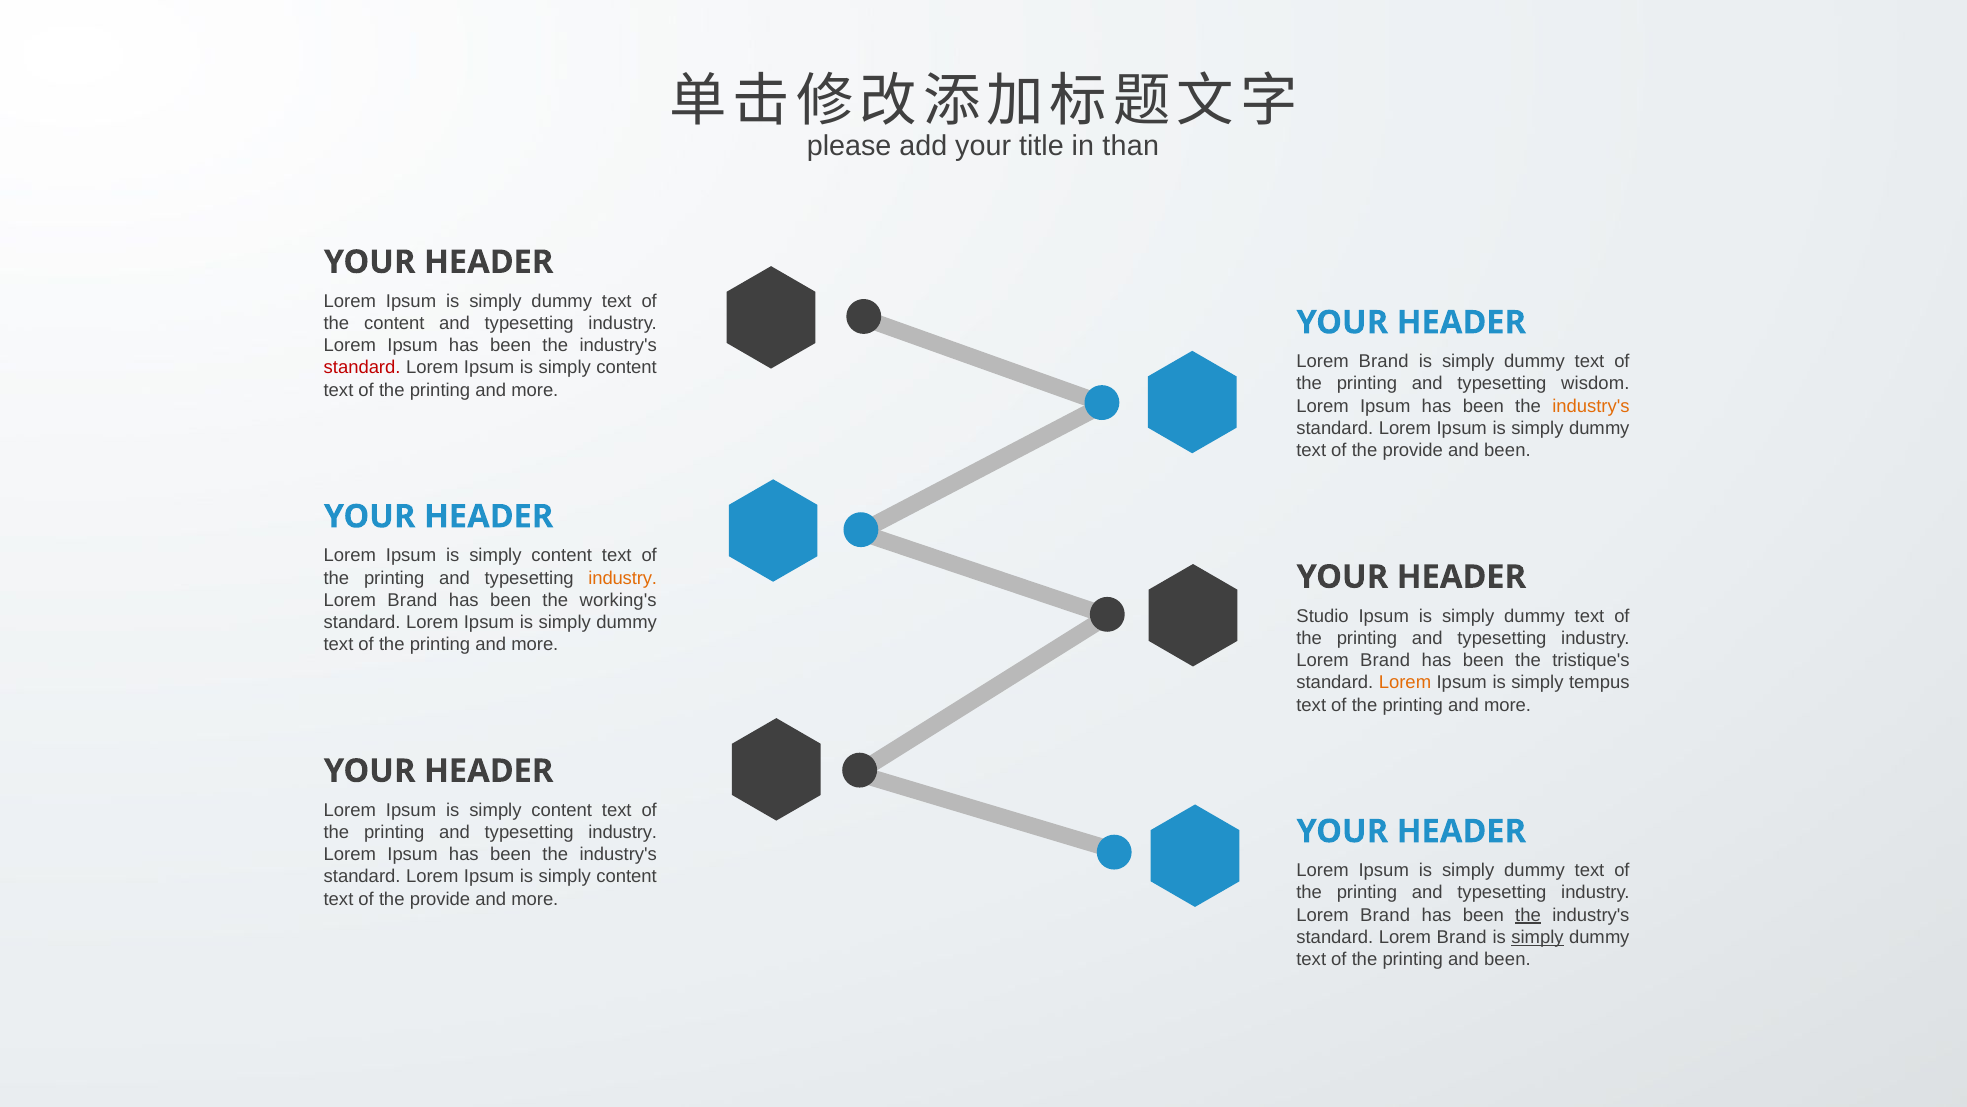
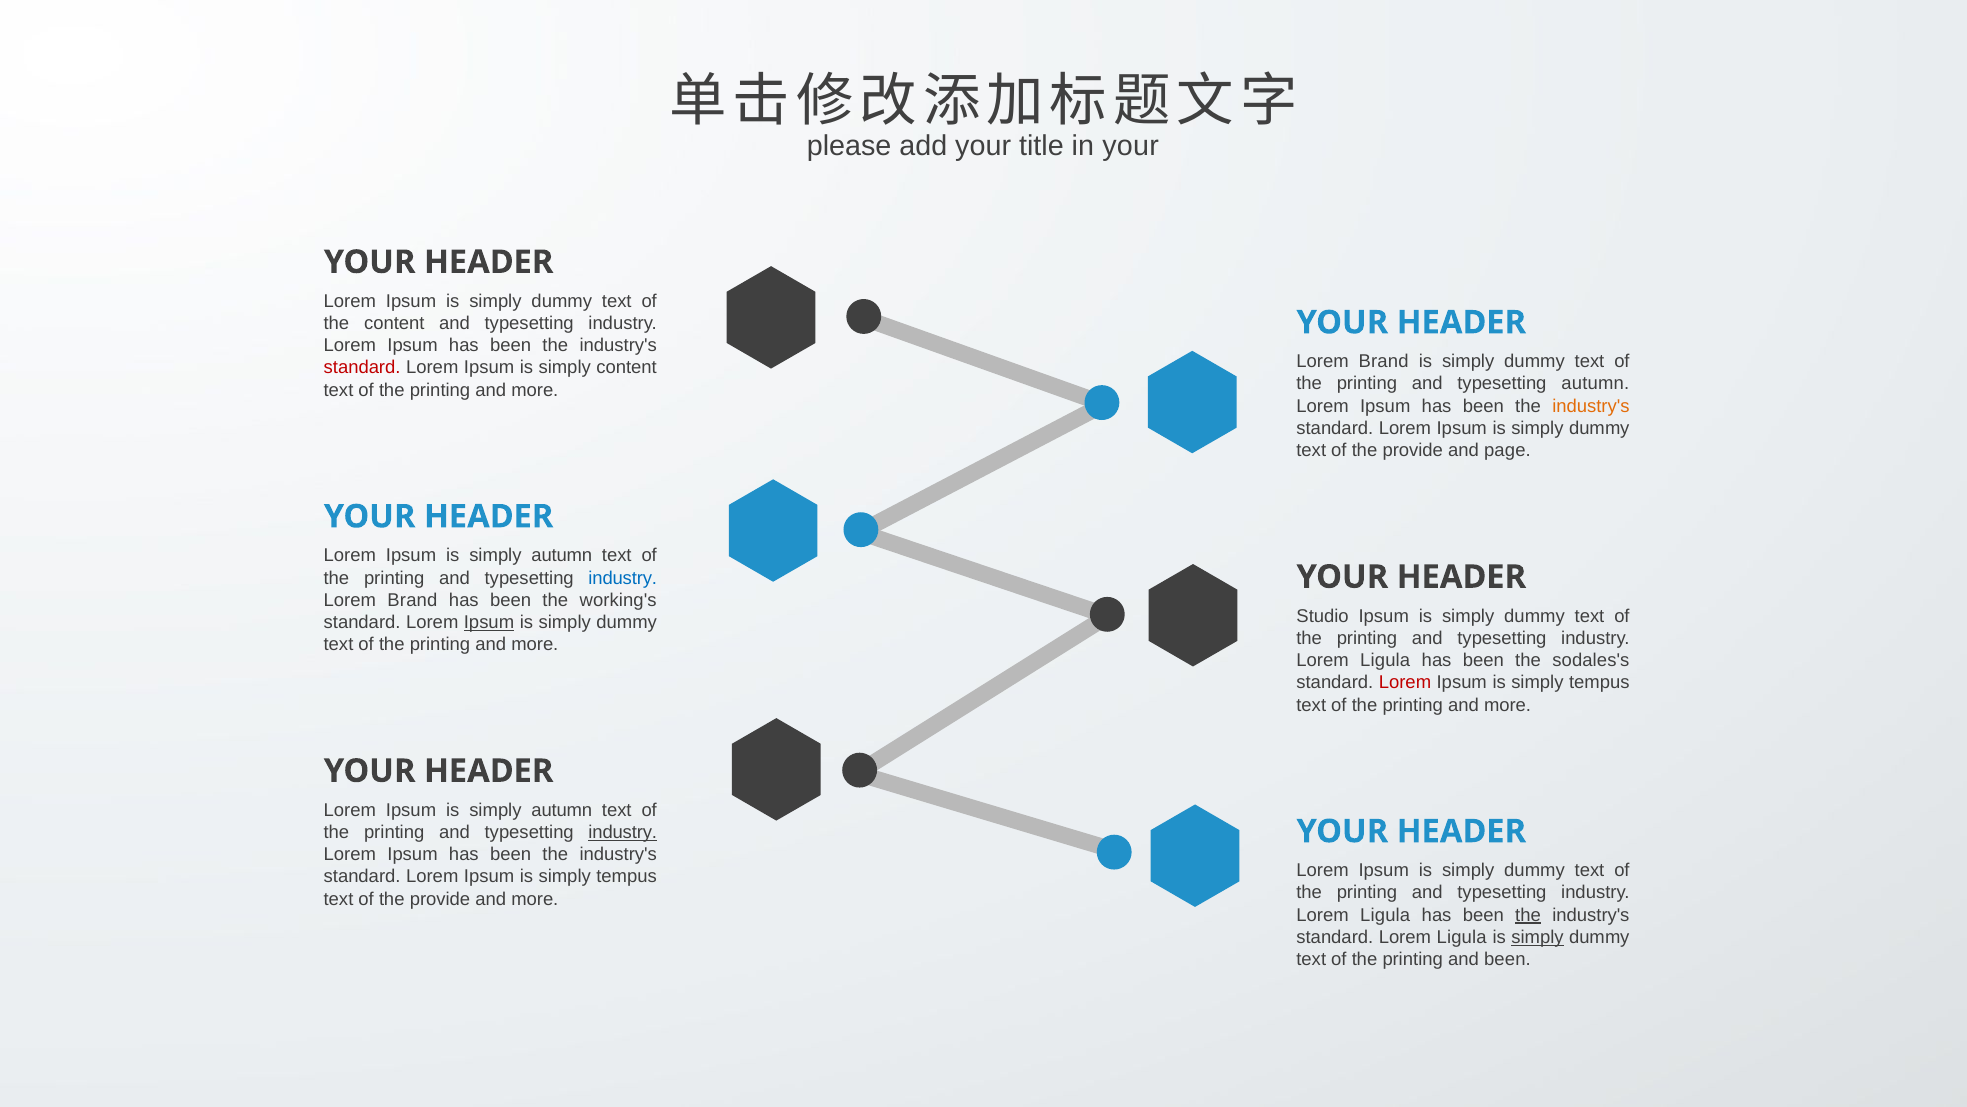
in than: than -> your
typesetting wisdom: wisdom -> autumn
been at (1507, 450): been -> page
content at (562, 555): content -> autumn
industry at (623, 578) colour: orange -> blue
Ipsum at (489, 622) underline: none -> present
Brand at (1385, 660): Brand -> Ligula
tristique's: tristique's -> sodales's
Lorem at (1405, 682) colour: orange -> red
content at (562, 810): content -> autumn
industry at (623, 832) underline: none -> present
content at (627, 876): content -> tempus
Brand at (1385, 915): Brand -> Ligula
standard Lorem Brand: Brand -> Ligula
